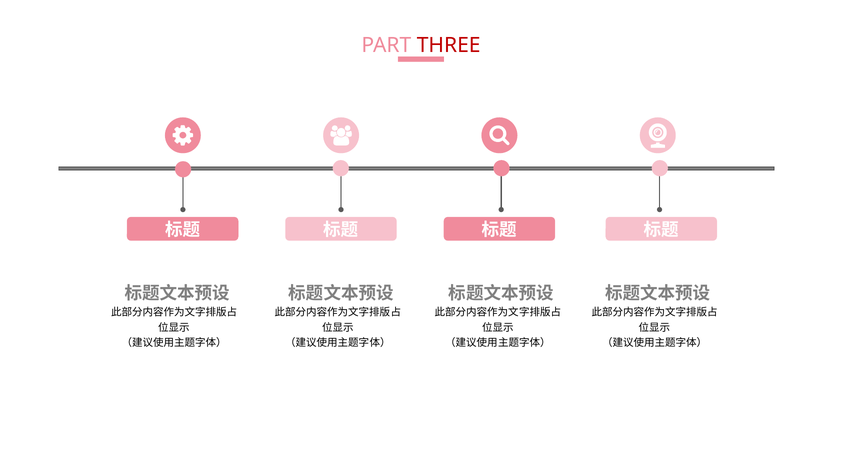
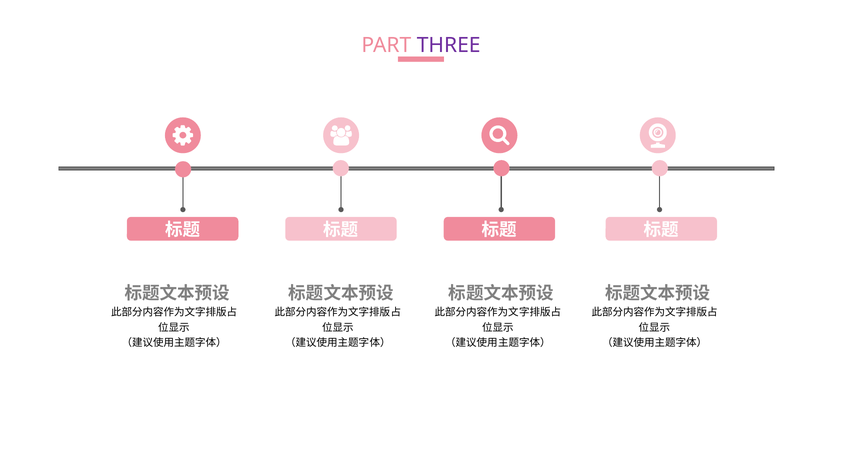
THREE colour: red -> purple
